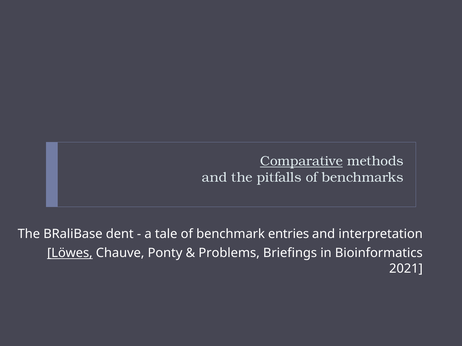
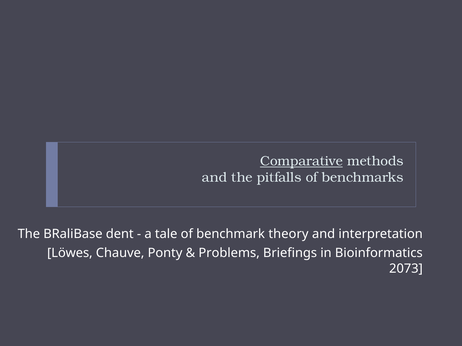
entries: entries -> theory
Löwes underline: present -> none
2021: 2021 -> 2073
